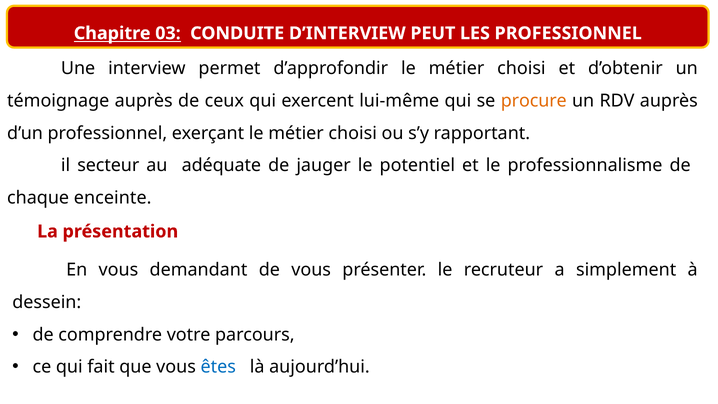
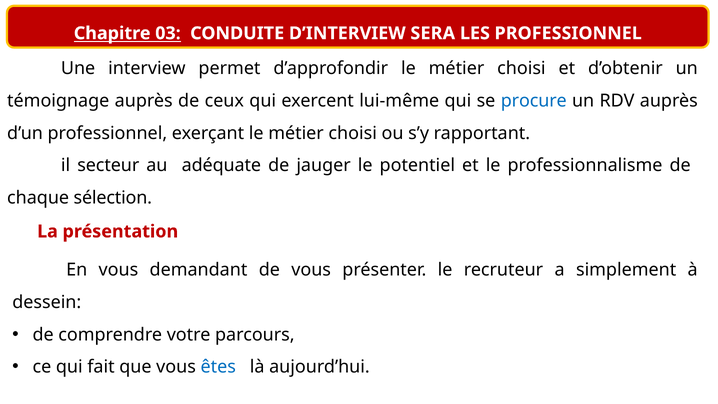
PEUT: PEUT -> SERA
procure colour: orange -> blue
enceinte: enceinte -> sélection
